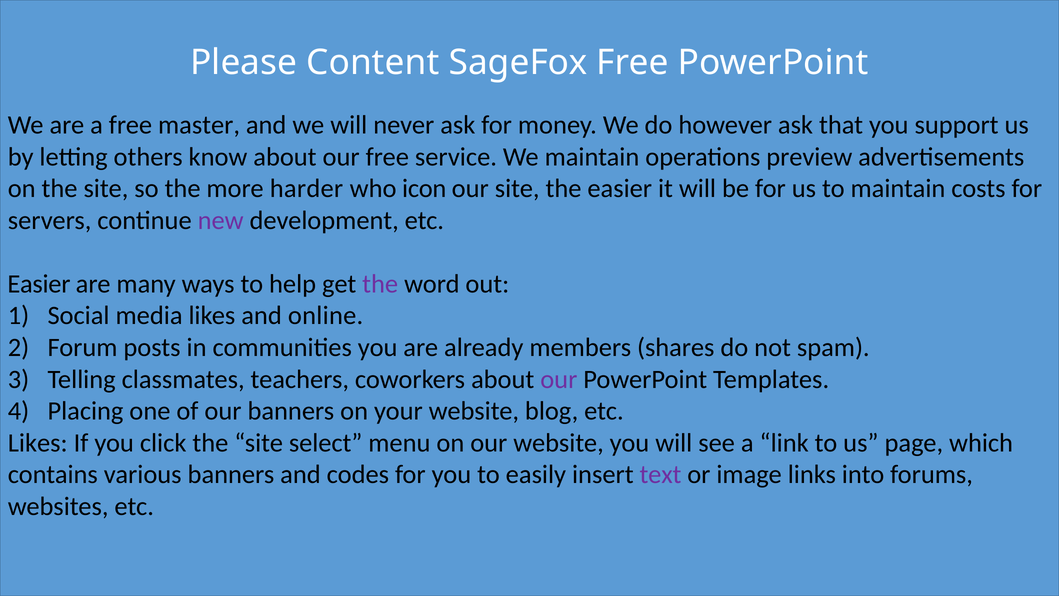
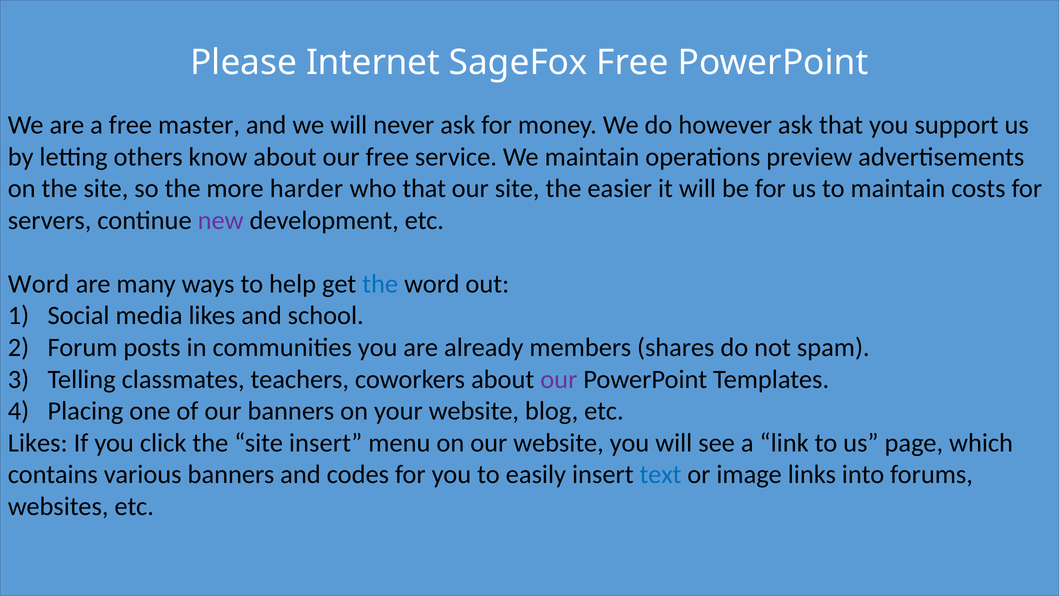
Content: Content -> Internet
who icon: icon -> that
Easier at (39, 284): Easier -> Word
the at (380, 284) colour: purple -> blue
online: online -> school
site select: select -> insert
text colour: purple -> blue
